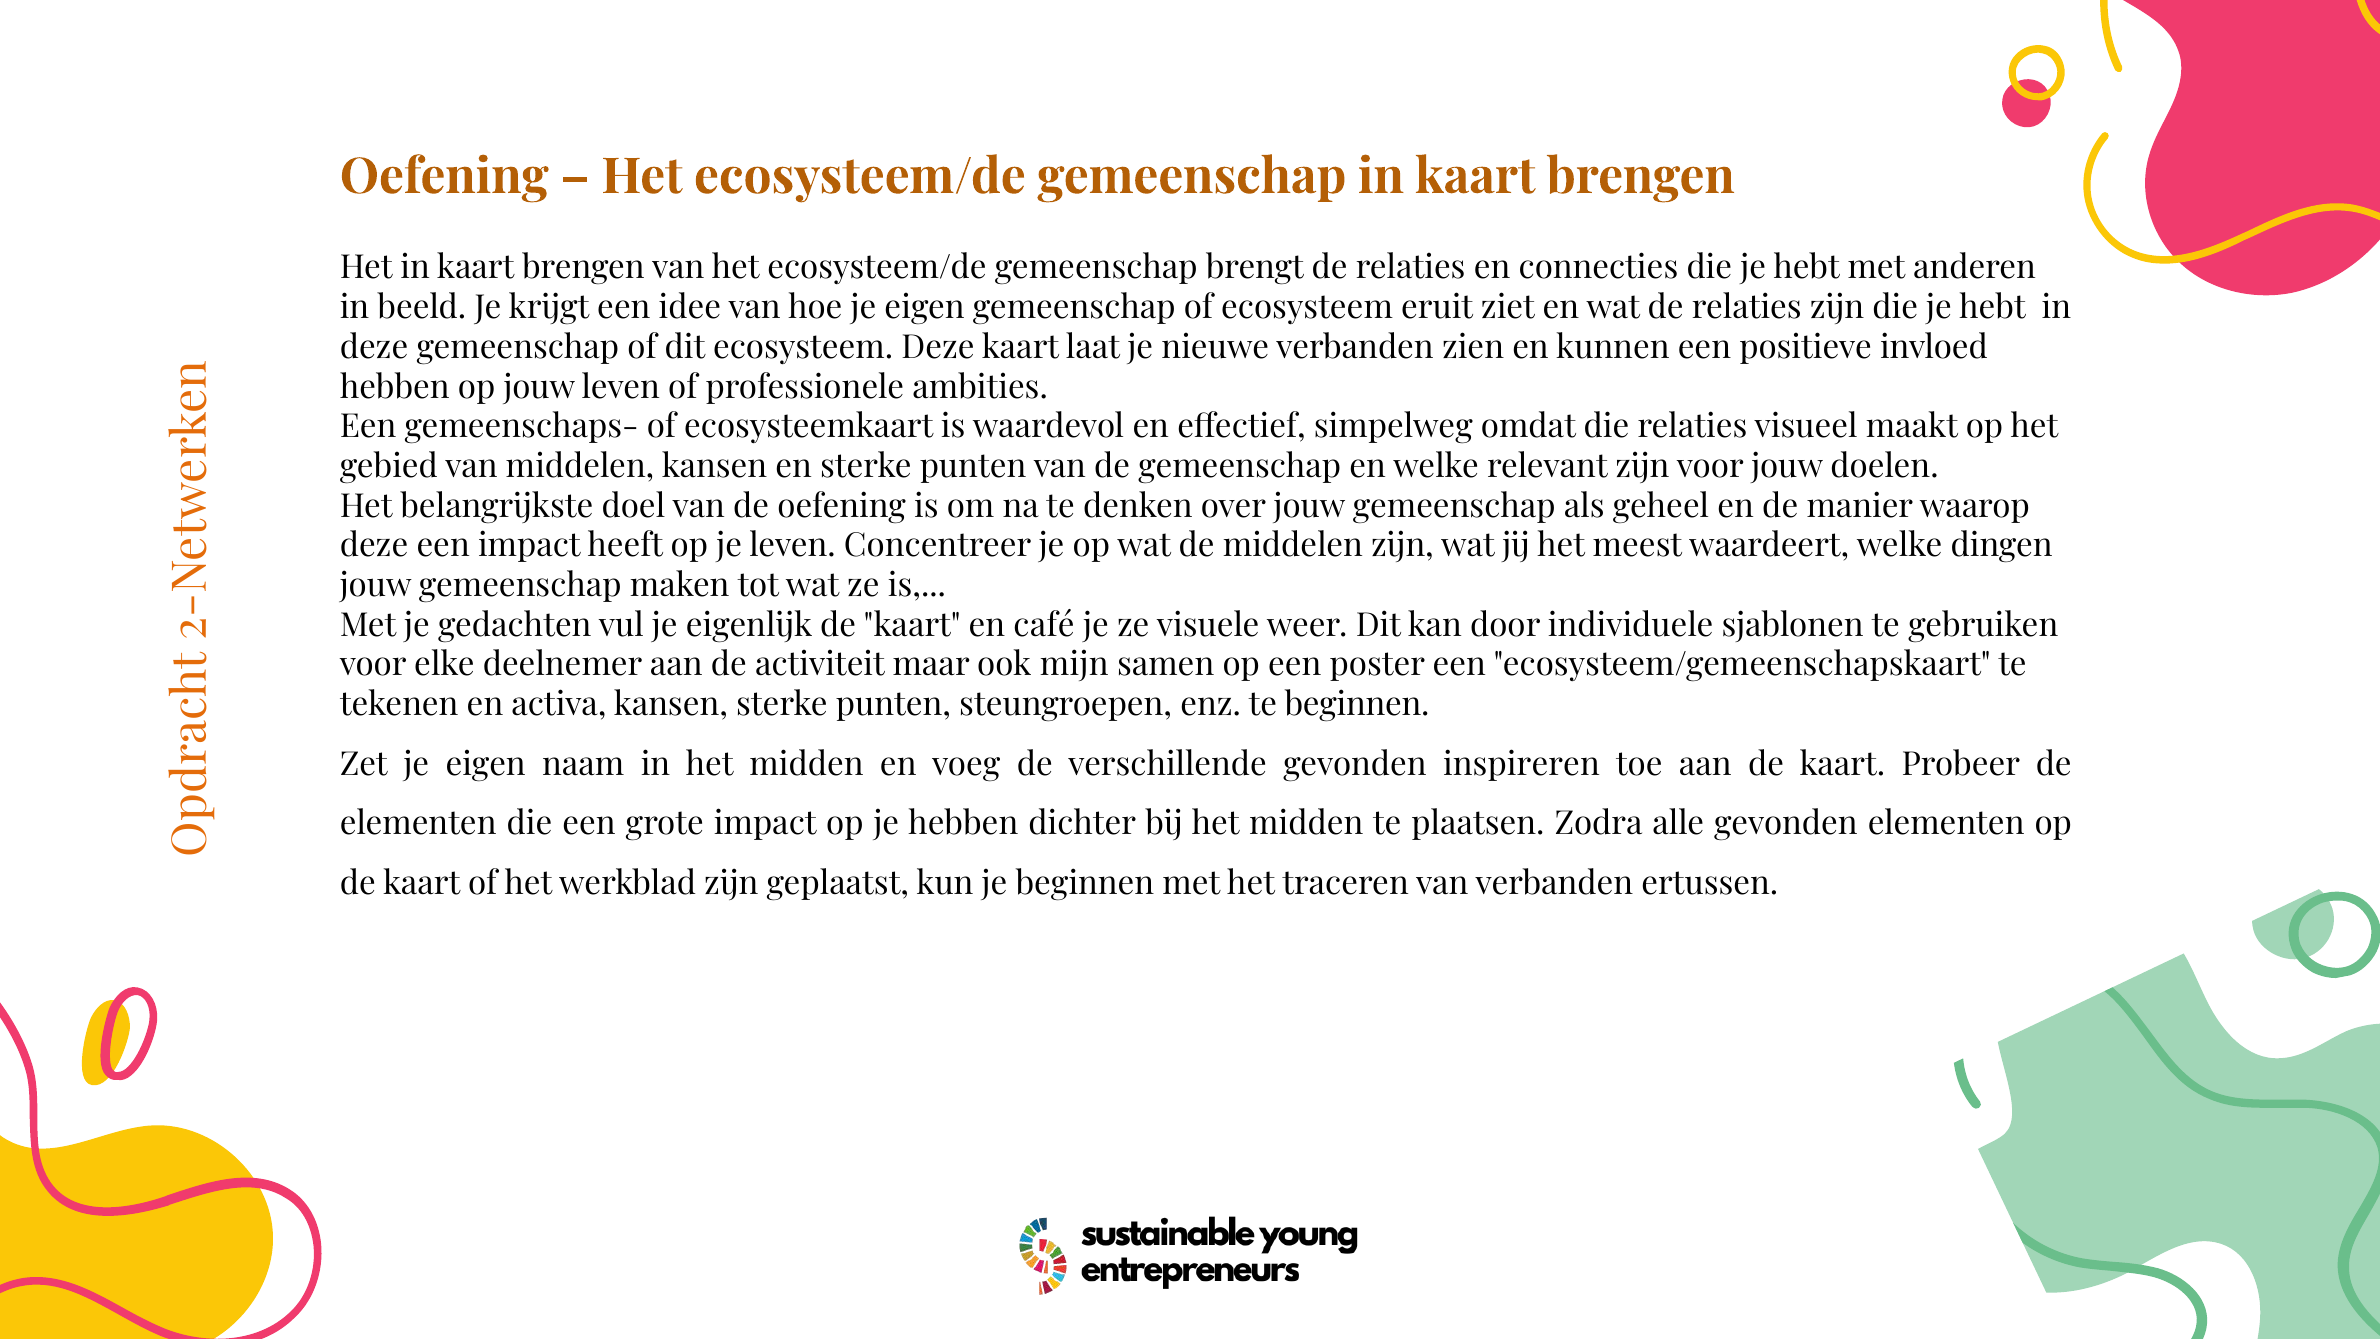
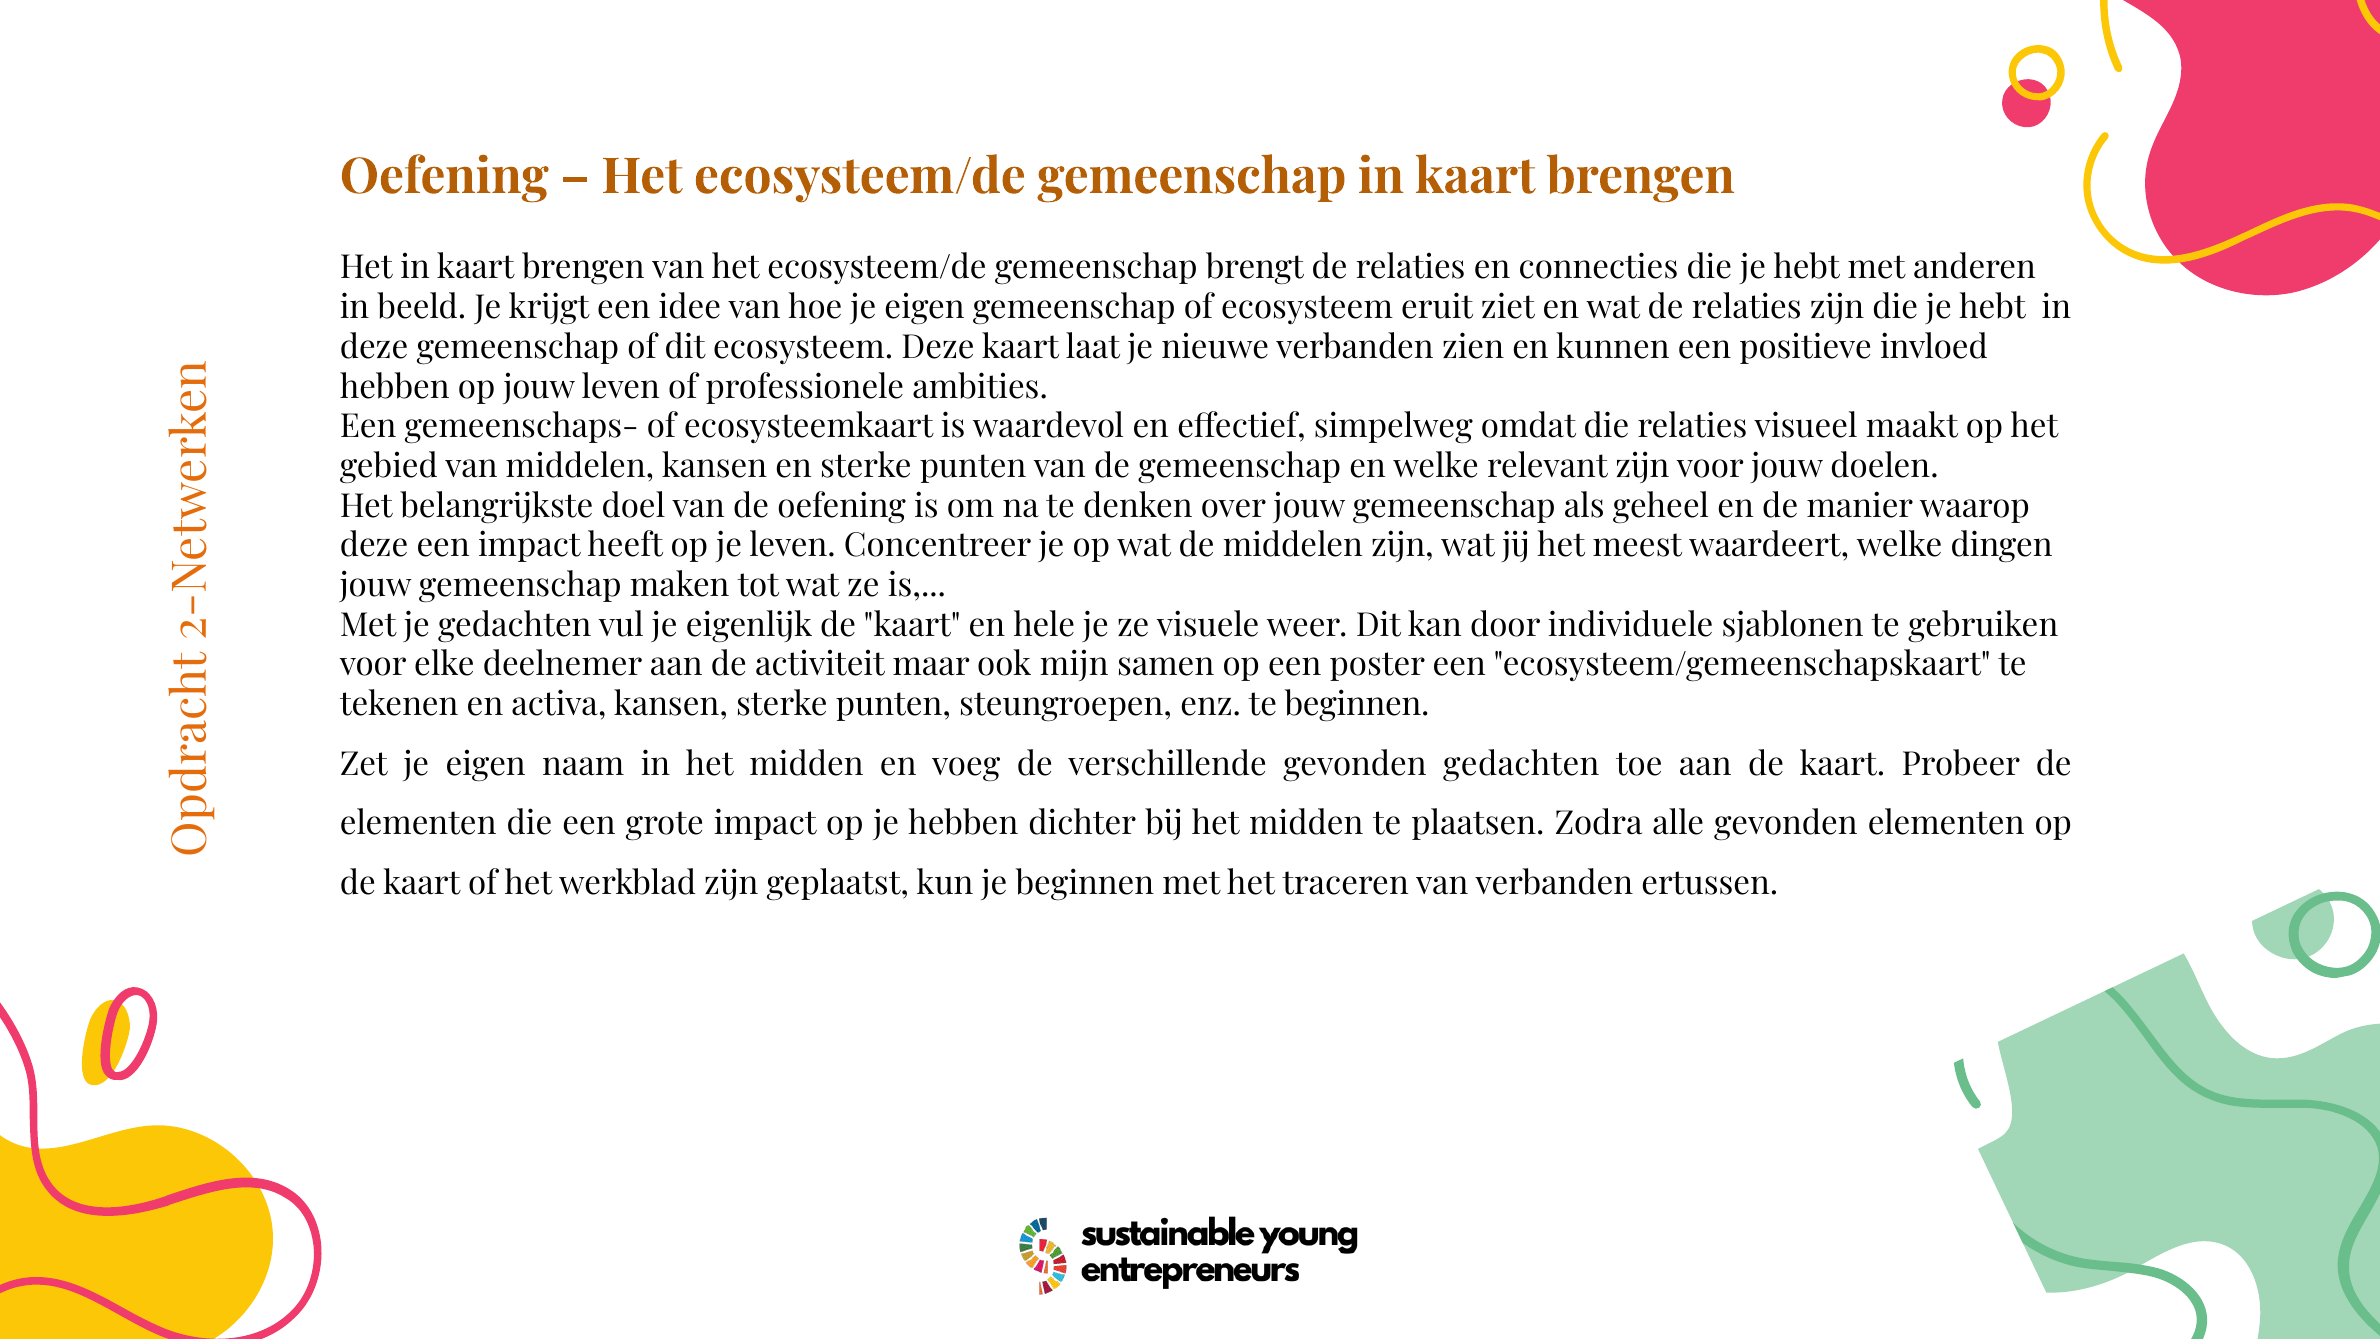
café: café -> hele
gevonden inspireren: inspireren -> gedachten
